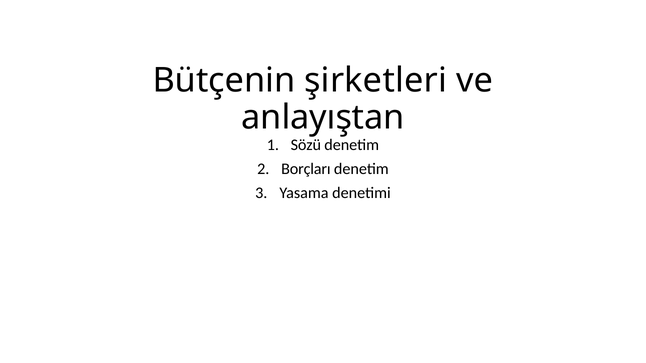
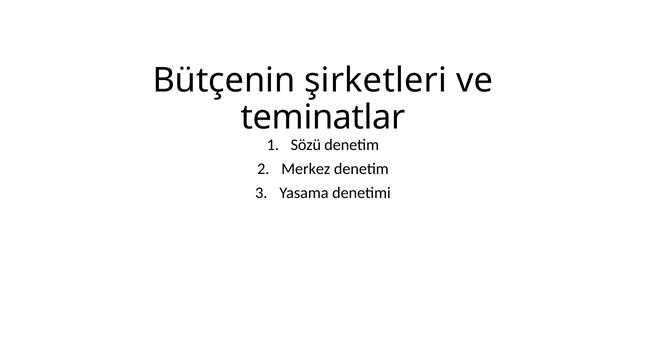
anlayıştan: anlayıştan -> teminatlar
Borçları: Borçları -> Merkez
